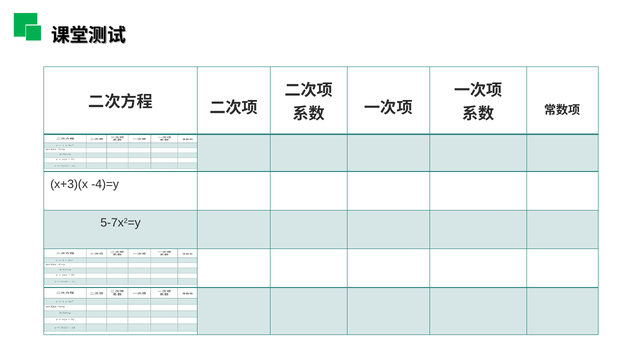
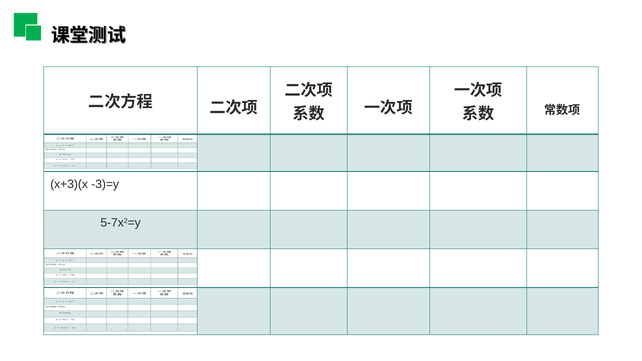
-4)=y: -4)=y -> -3)=y
